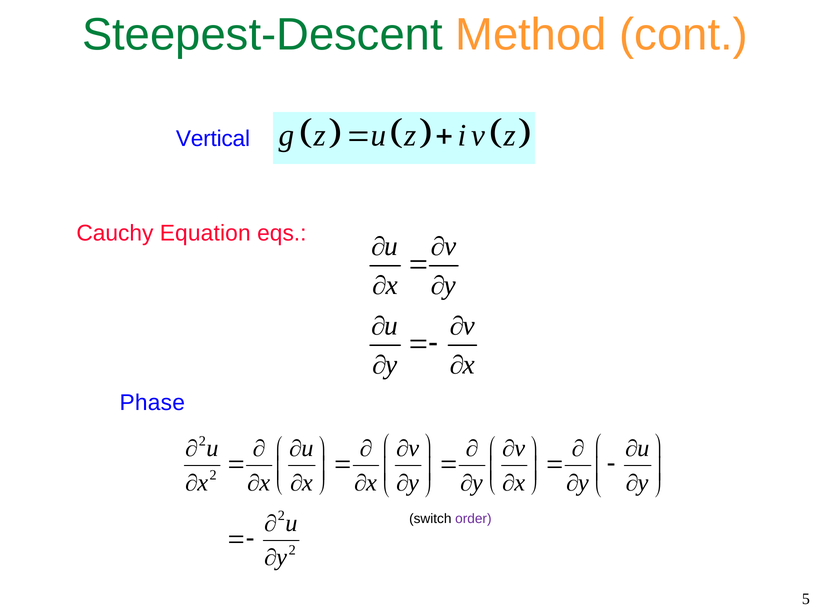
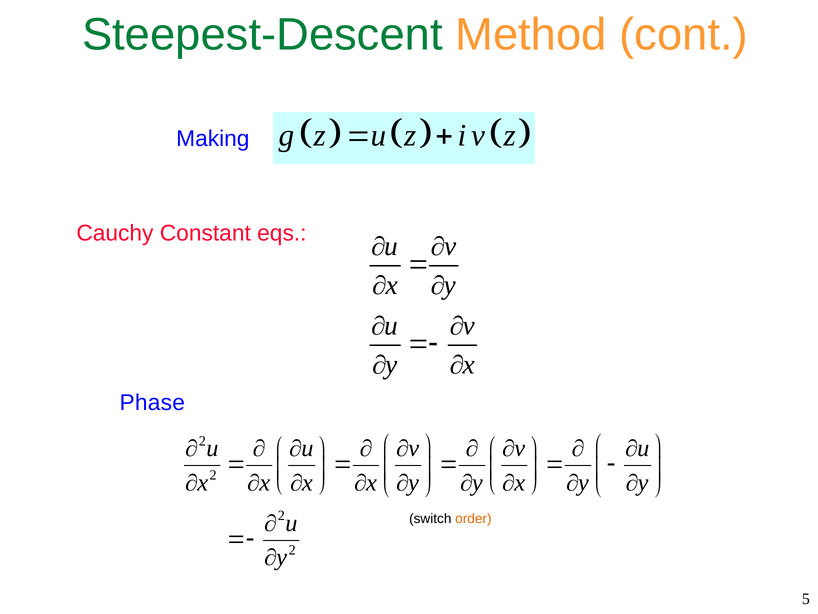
Vertical: Vertical -> Making
Equation: Equation -> Constant
order colour: purple -> orange
